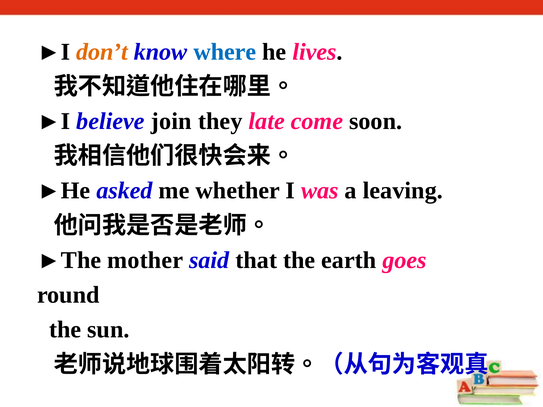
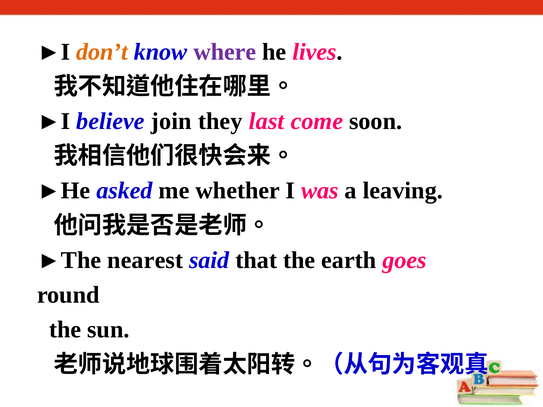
where colour: blue -> purple
late: late -> last
mother: mother -> nearest
